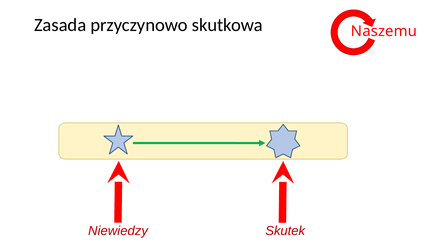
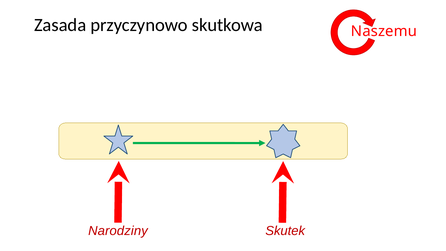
Niewiedzy: Niewiedzy -> Narodziny
